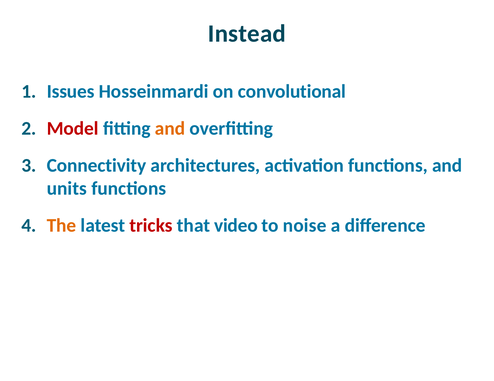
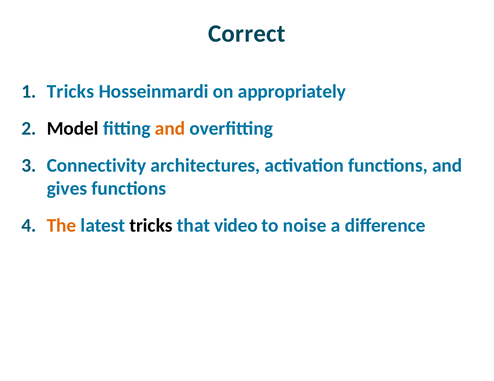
Instead: Instead -> Correct
Issues at (71, 92): Issues -> Tricks
convolutional: convolutional -> appropriately
Model colour: red -> black
units: units -> gives
tricks at (151, 226) colour: red -> black
